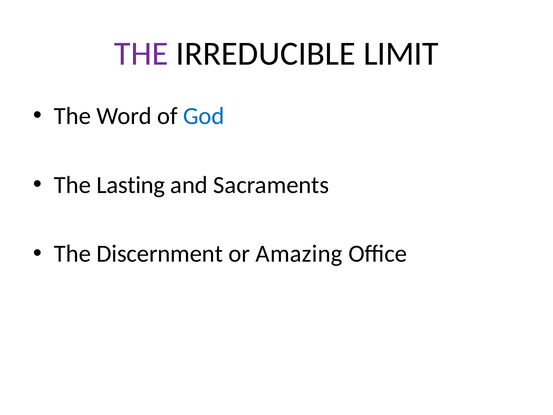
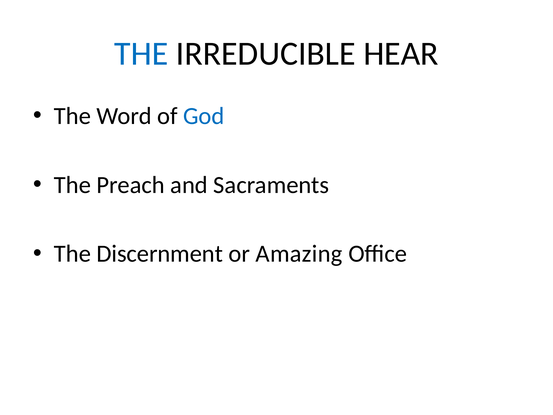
THE at (141, 54) colour: purple -> blue
LIMIT: LIMIT -> HEAR
Lasting: Lasting -> Preach
